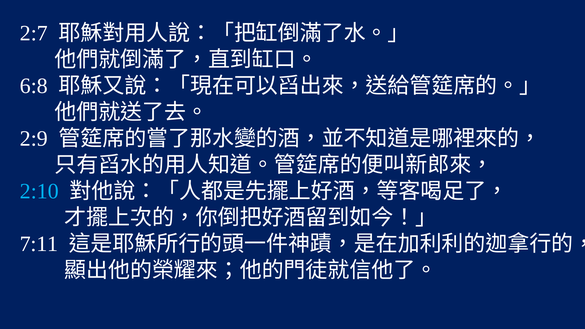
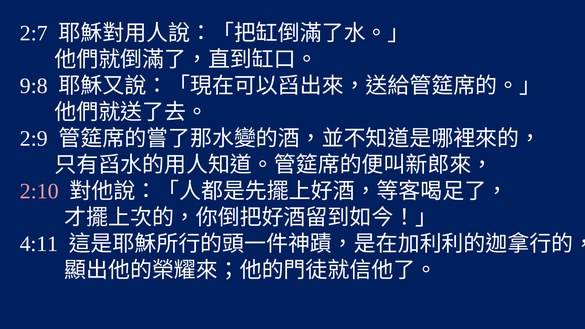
6:8: 6:8 -> 9:8
2:10 colour: light blue -> pink
7:11: 7:11 -> 4:11
